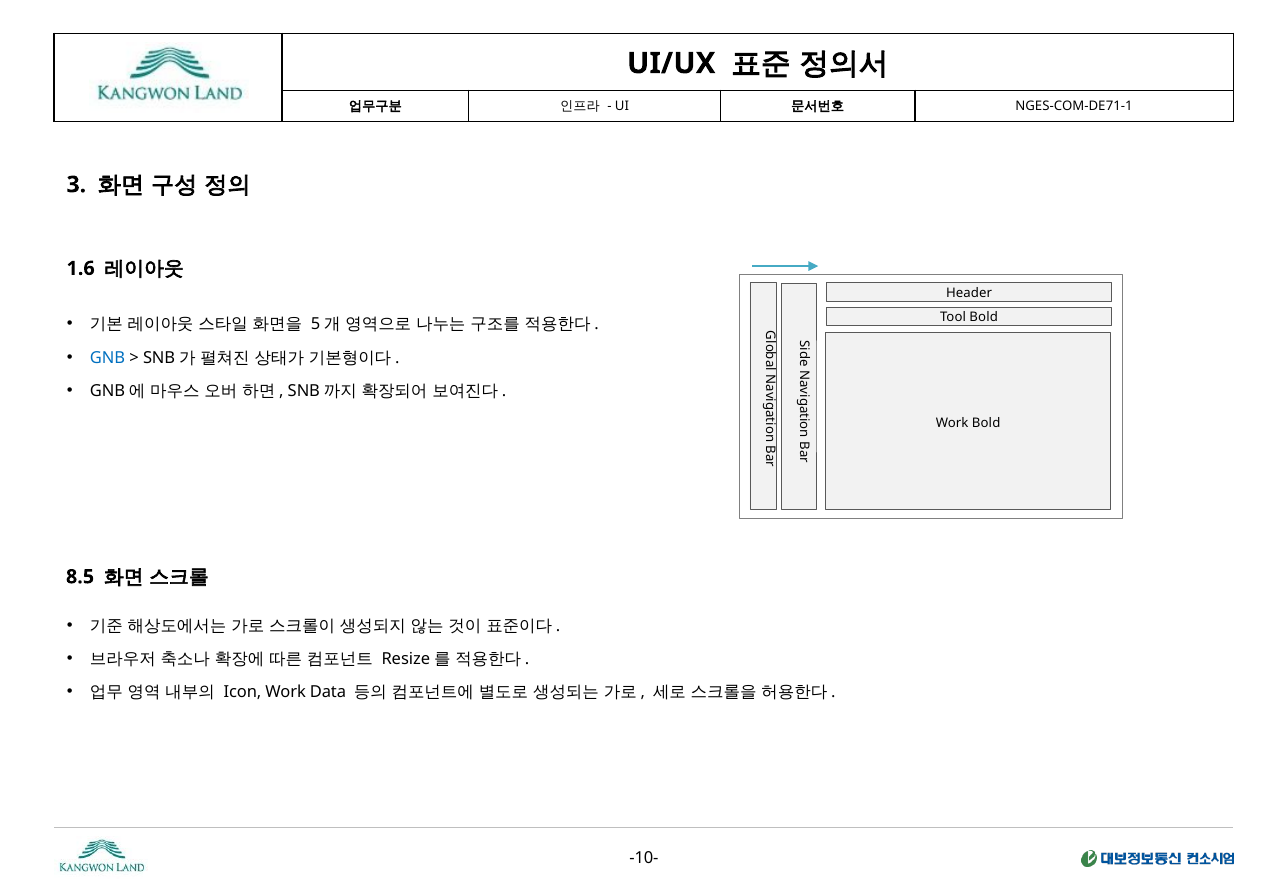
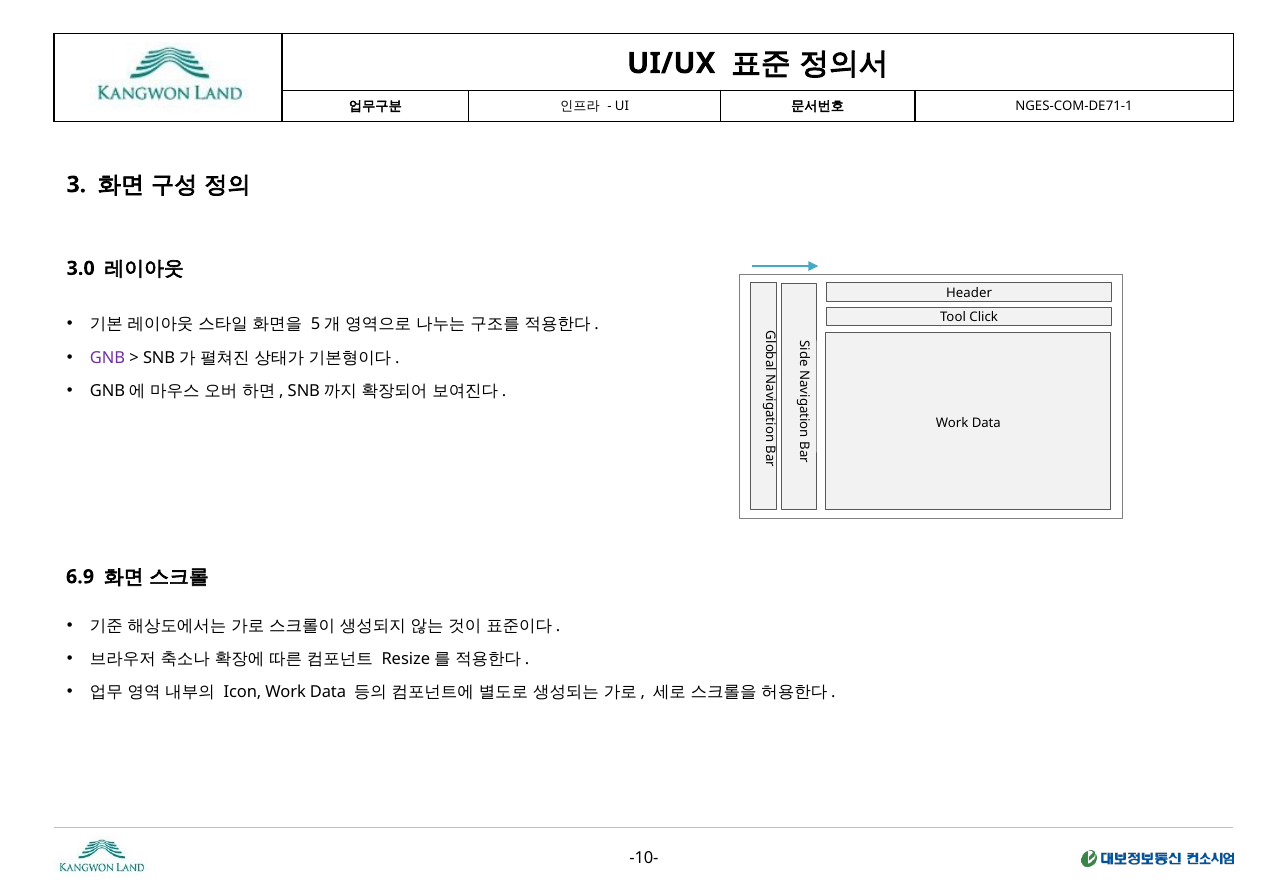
1.6: 1.6 -> 3.0
Tool Bold: Bold -> Click
GNB colour: blue -> purple
Bold at (986, 423): Bold -> Data
8.5: 8.5 -> 6.9
